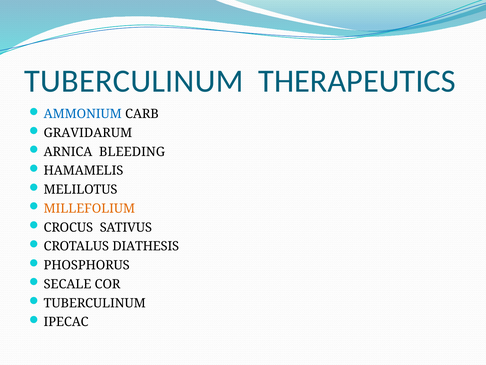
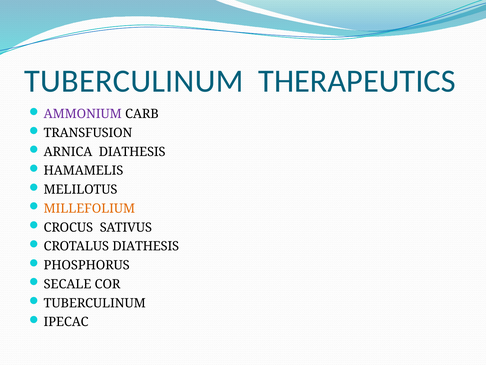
AMMONIUM colour: blue -> purple
GRAVIDARUM: GRAVIDARUM -> TRANSFUSION
ARNICA BLEEDING: BLEEDING -> DIATHESIS
